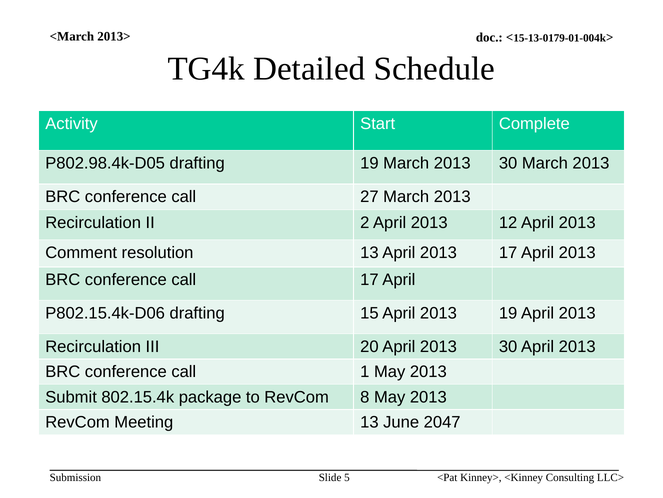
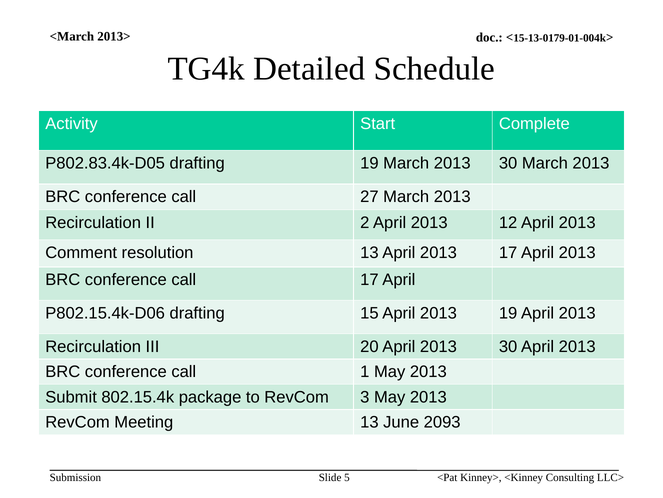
P802.98.4k-D05: P802.98.4k-D05 -> P802.83.4k-D05
8: 8 -> 3
2047: 2047 -> 2093
